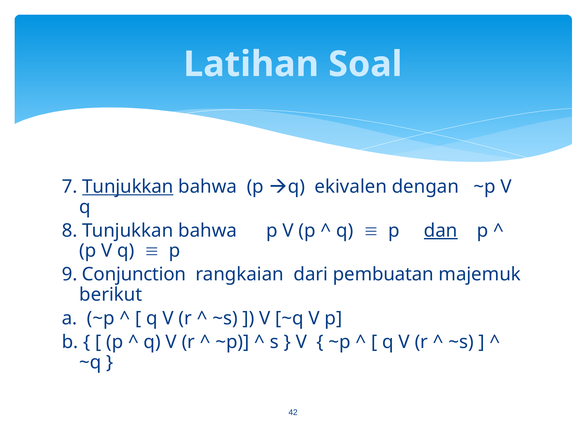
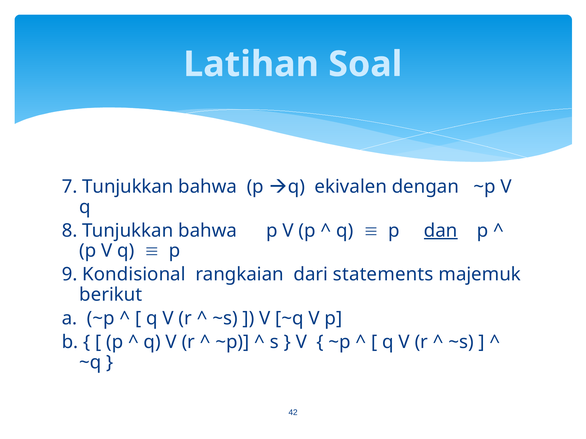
Tunjukkan at (128, 187) underline: present -> none
Conjunction: Conjunction -> Kondisional
pembuatan: pembuatan -> statements
